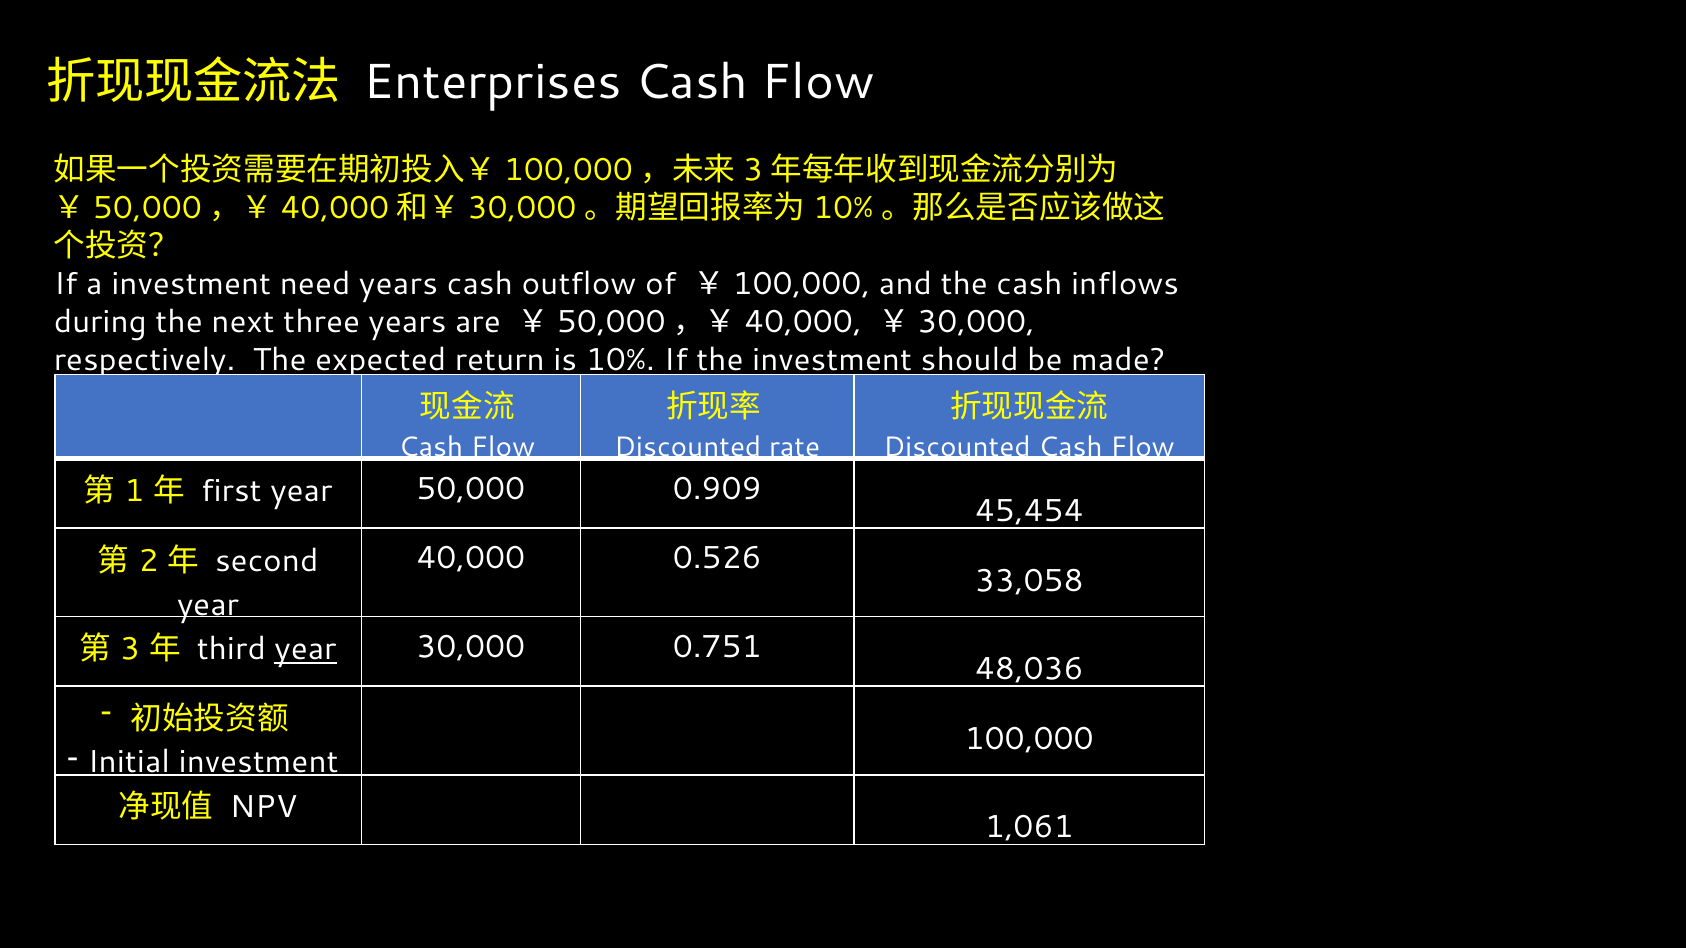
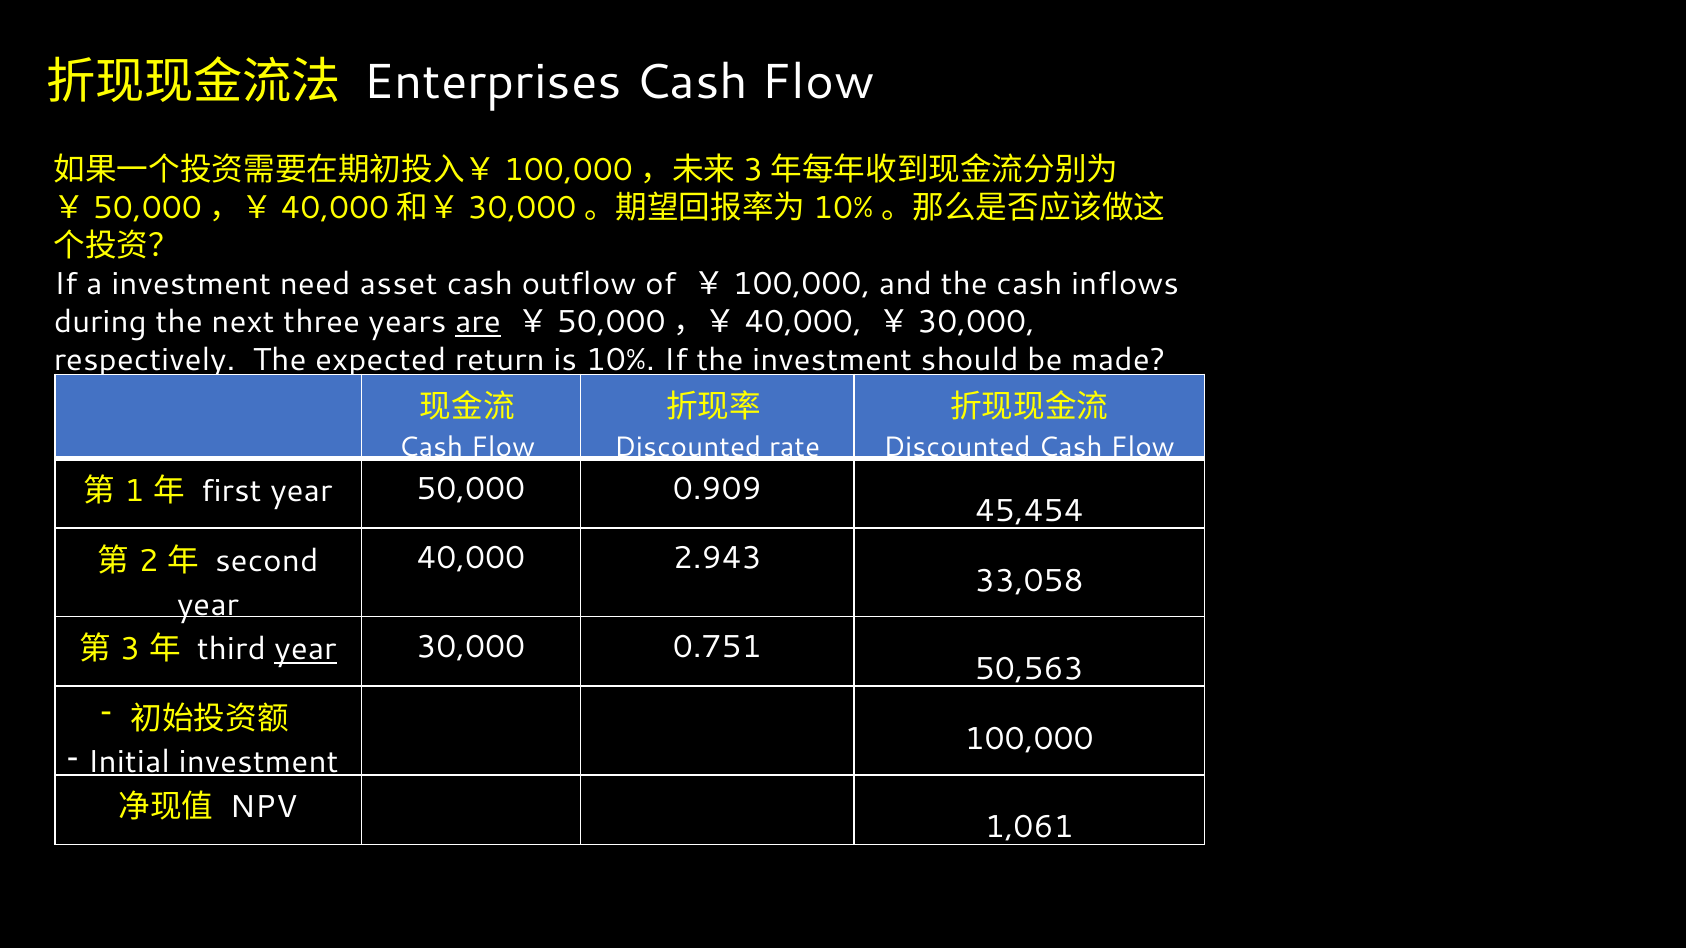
need years: years -> asset
are underline: none -> present
0.526: 0.526 -> 2.943
48,036: 48,036 -> 50,563
